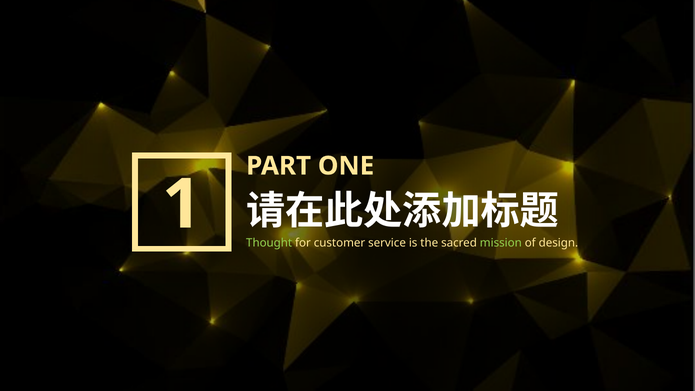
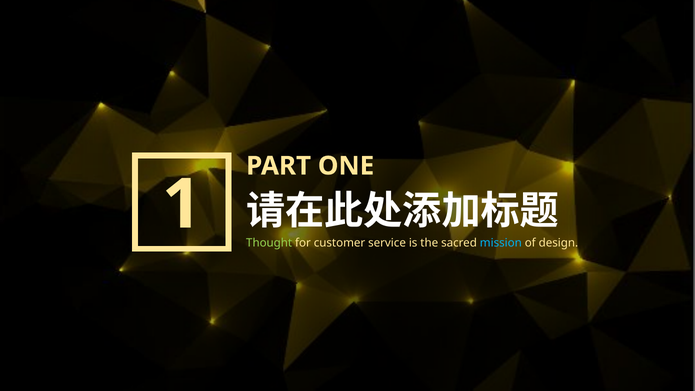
mission colour: light green -> light blue
